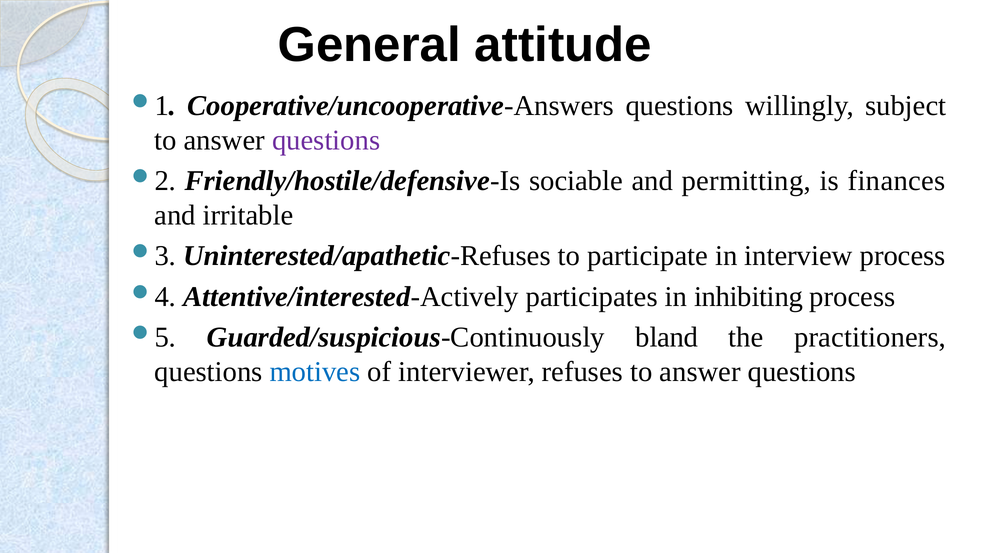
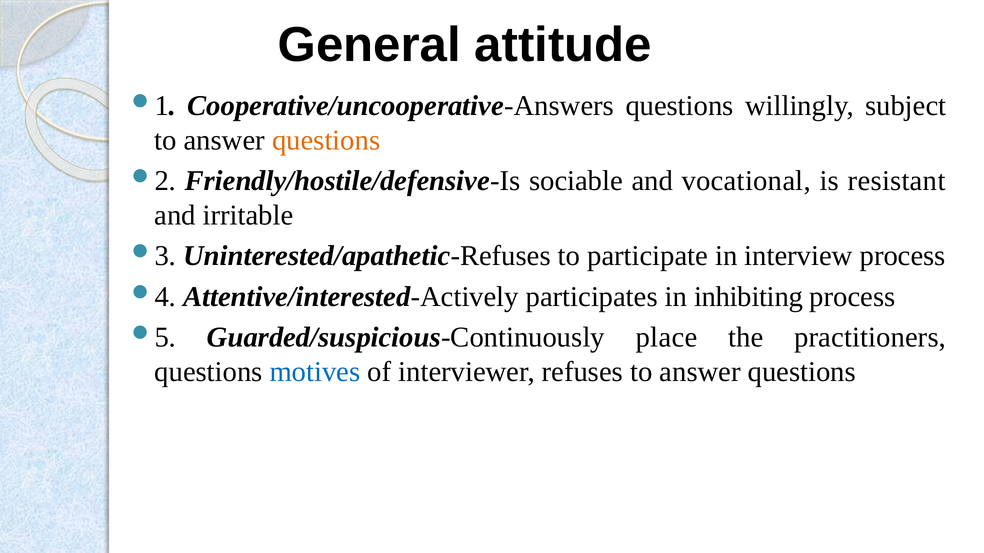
questions at (326, 141) colour: purple -> orange
permitting: permitting -> vocational
finances: finances -> resistant
bland: bland -> place
